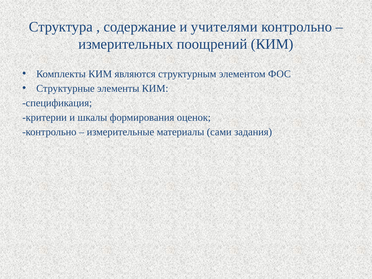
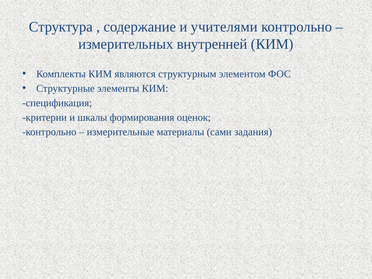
поощрений: поощрений -> внутренней
